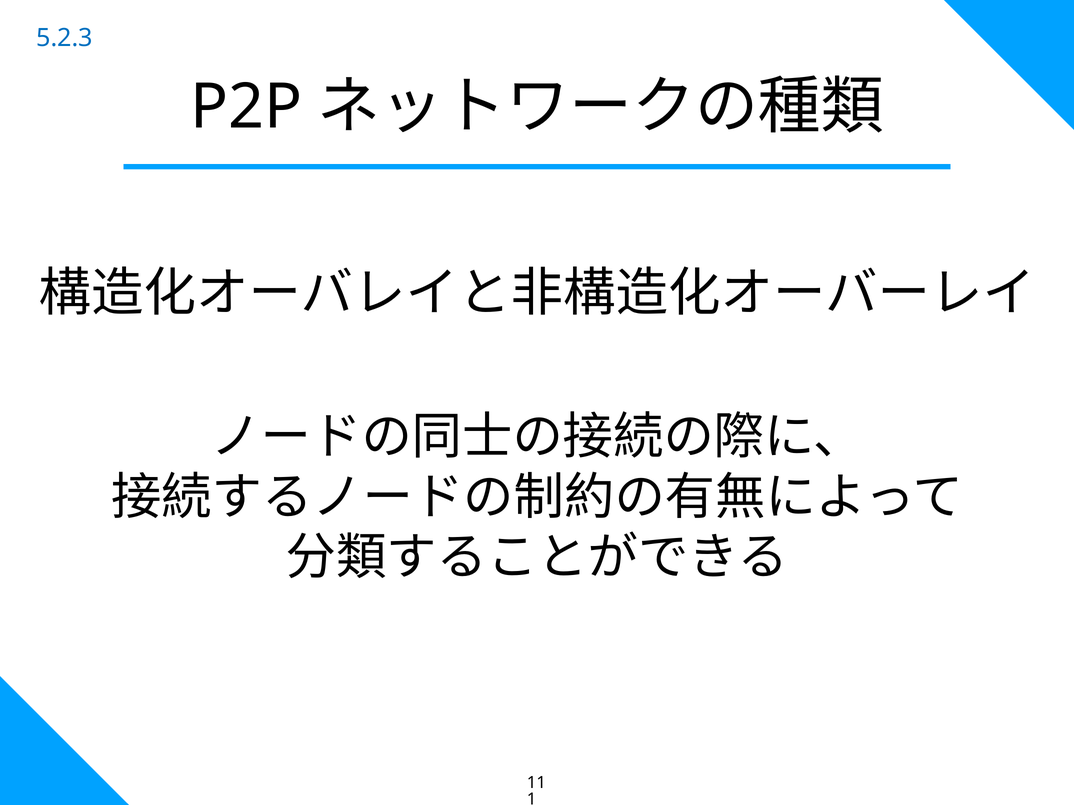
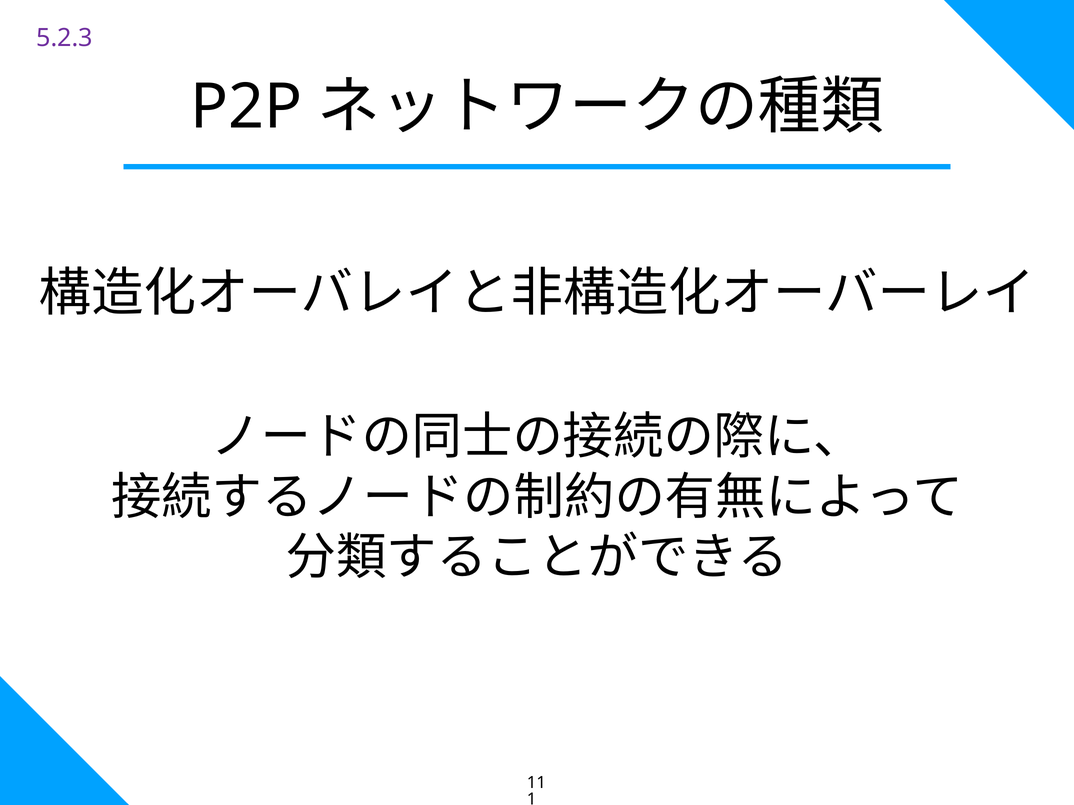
5.2.3 colour: blue -> purple
